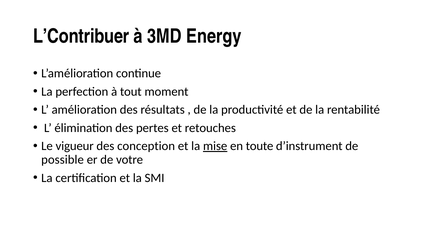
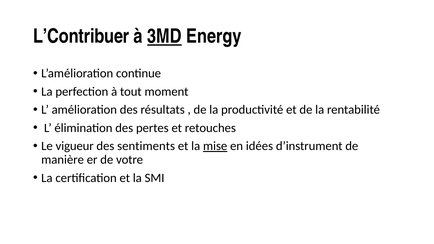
3MD underline: none -> present
conception: conception -> sentiments
toute: toute -> idées
possible: possible -> manière
